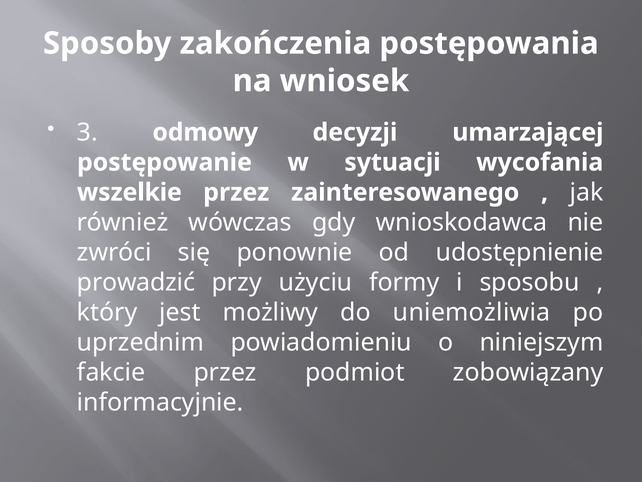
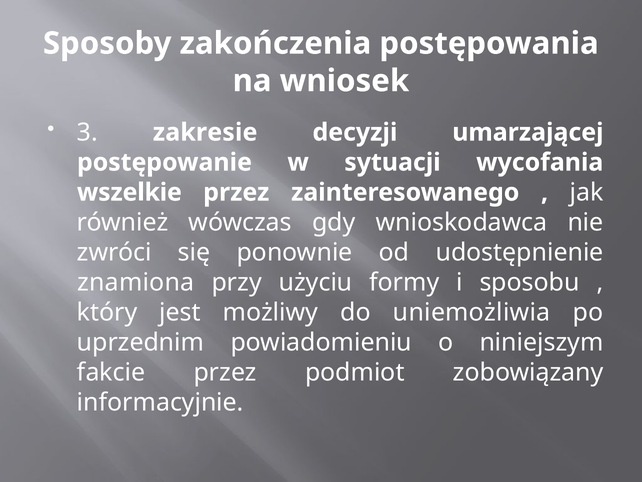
odmowy: odmowy -> zakresie
prowadzić: prowadzić -> znamiona
